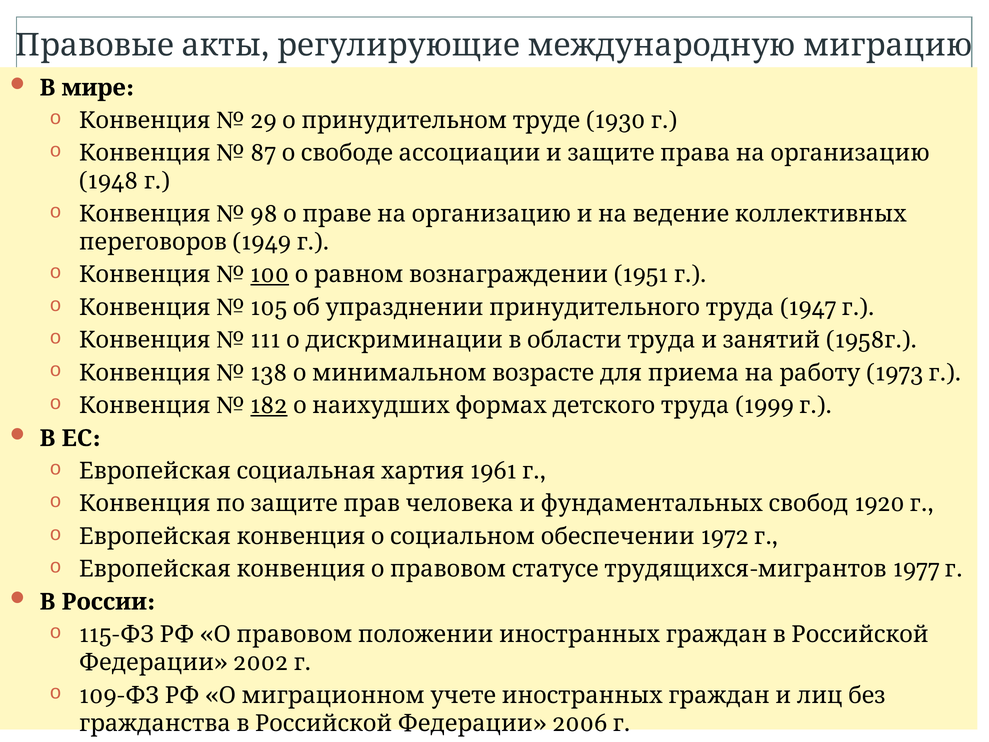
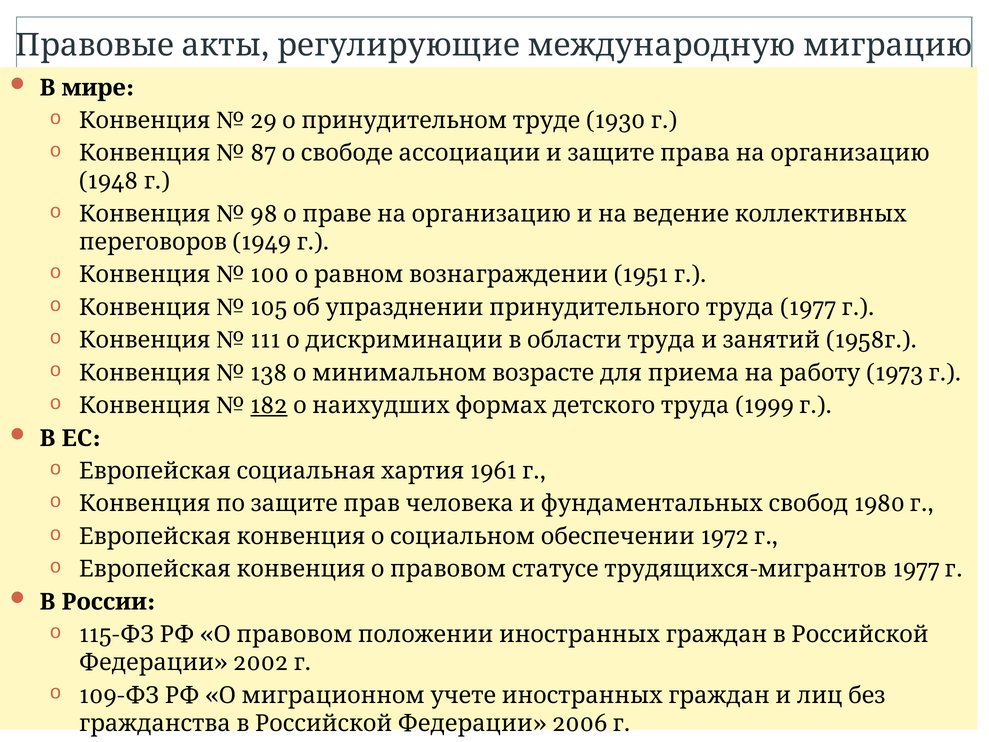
100 underline: present -> none
105 1947: 1947 -> 1977
1920: 1920 -> 1980
